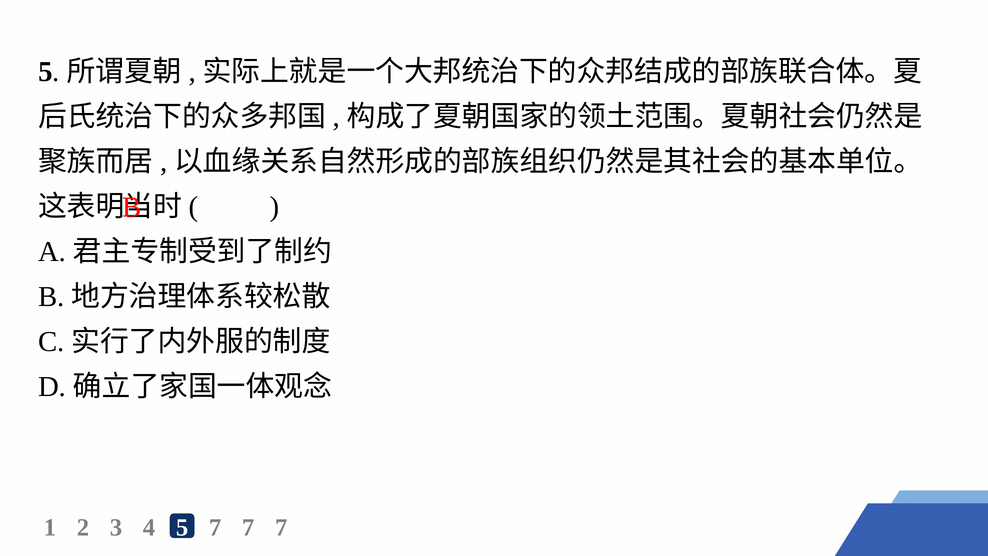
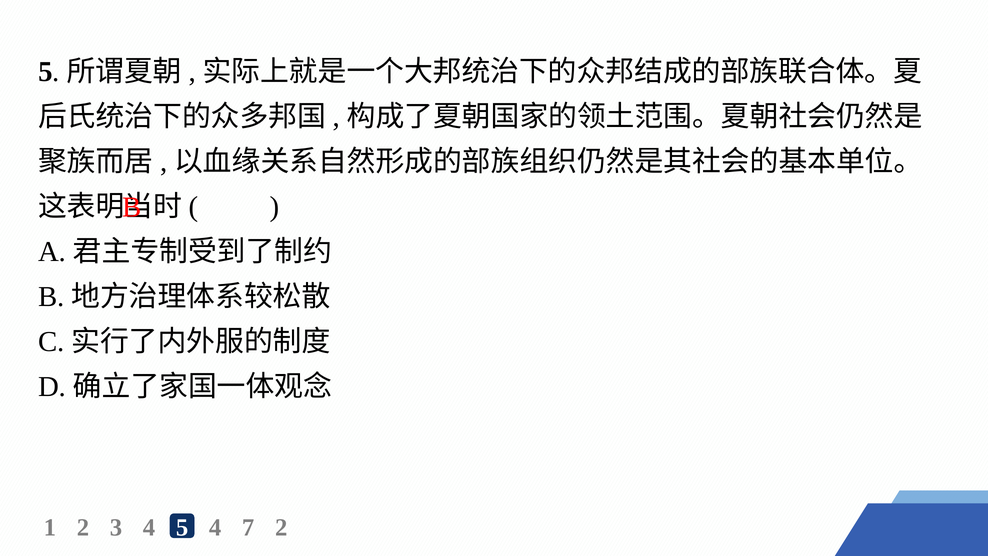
5 7: 7 -> 4
7 at (281, 527): 7 -> 2
